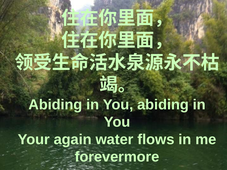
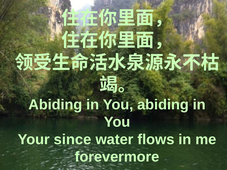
again: again -> since
